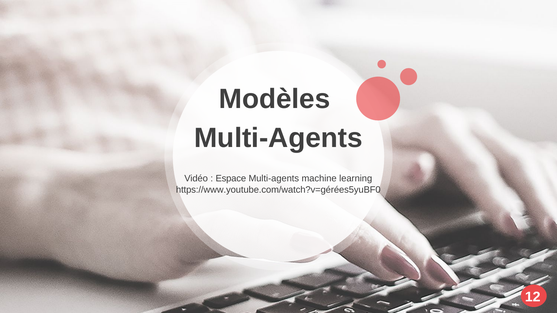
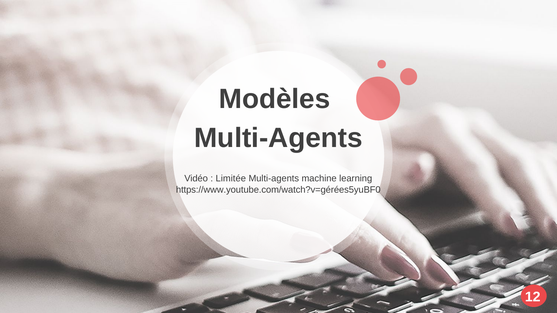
Espace: Espace -> Limitée
